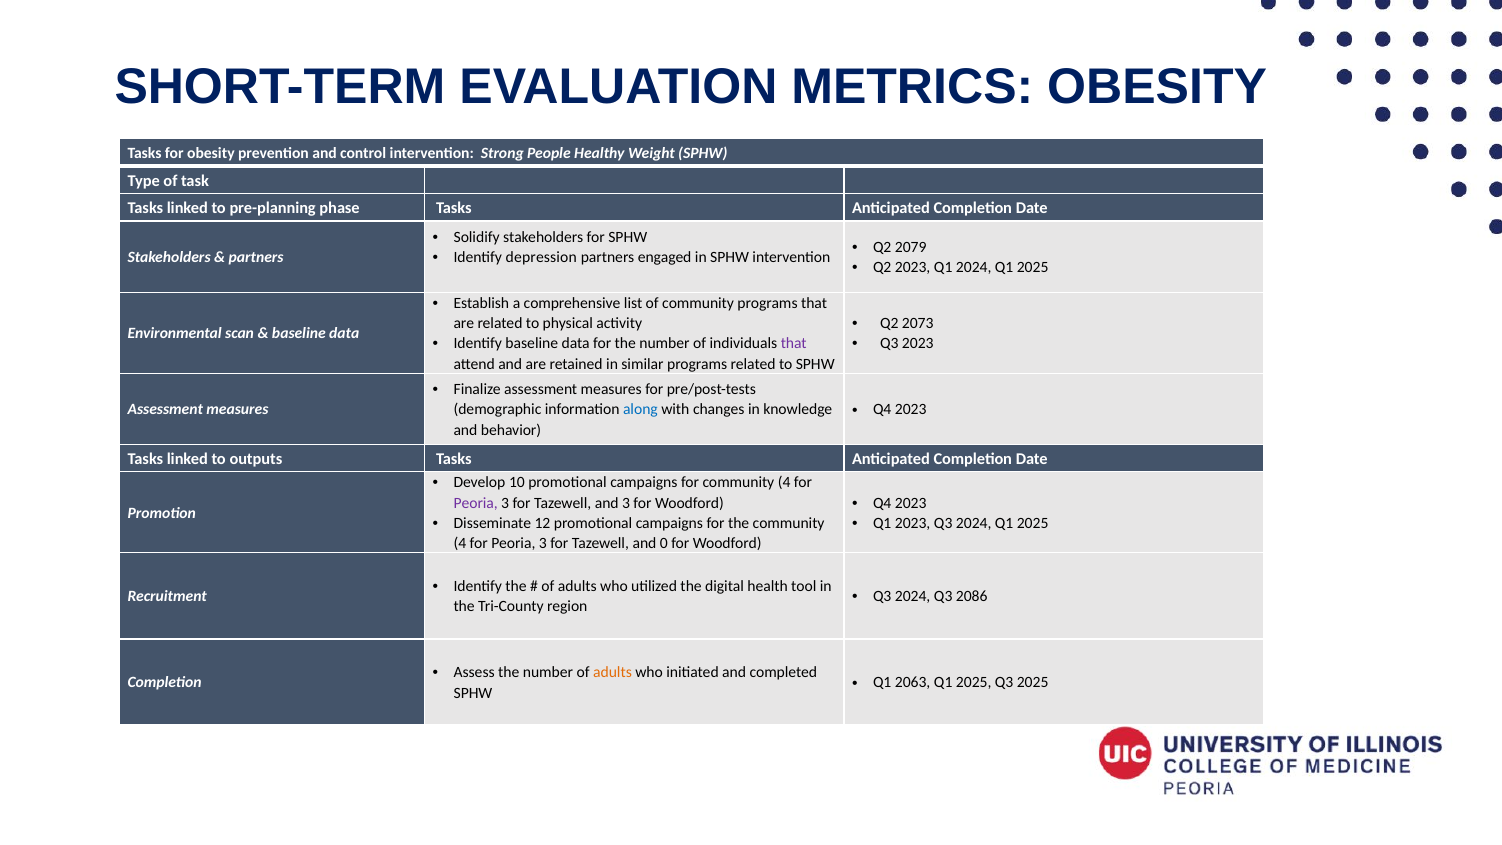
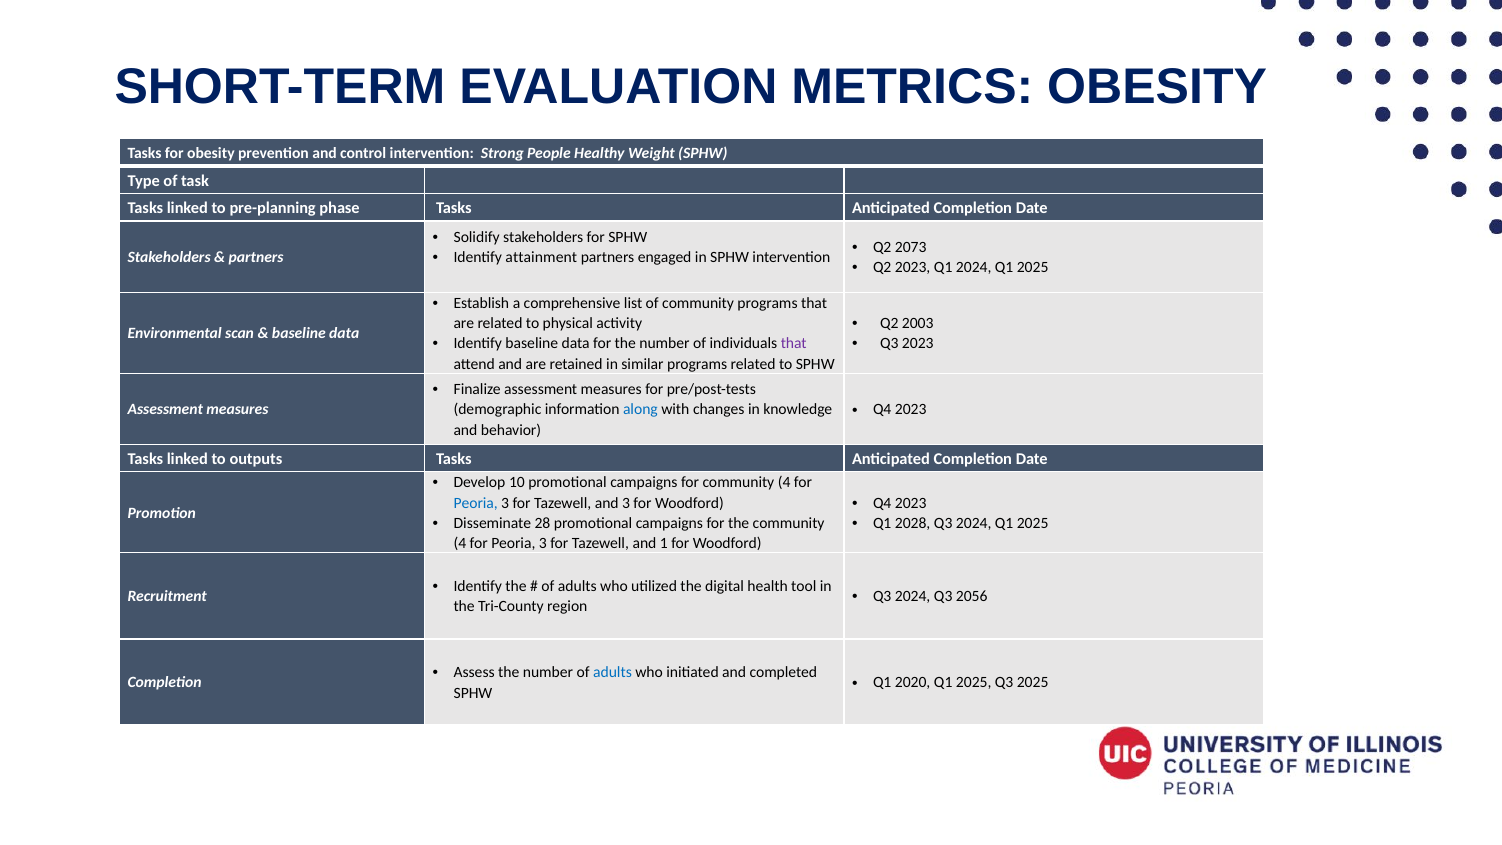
2079: 2079 -> 2073
depression: depression -> attainment
2073: 2073 -> 2003
Peoria at (476, 503) colour: purple -> blue
12: 12 -> 28
Q1 2023: 2023 -> 2028
0: 0 -> 1
2086: 2086 -> 2056
adults at (612, 673) colour: orange -> blue
2063: 2063 -> 2020
